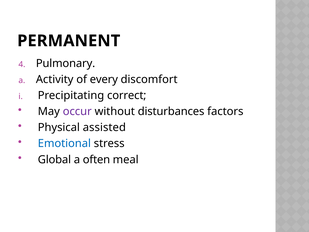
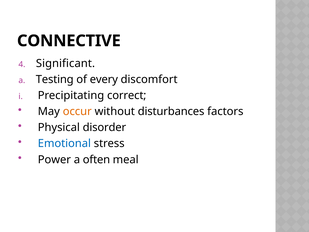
PERMANENT: PERMANENT -> CONNECTIVE
Pulmonary: Pulmonary -> Significant
Activity: Activity -> Testing
occur colour: purple -> orange
assisted: assisted -> disorder
Global: Global -> Power
